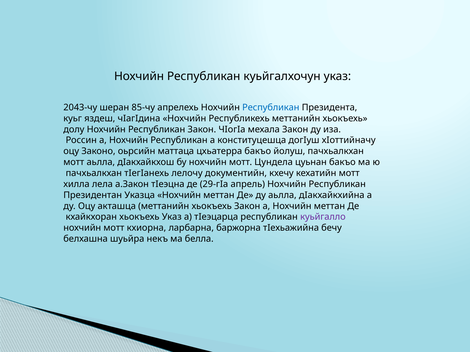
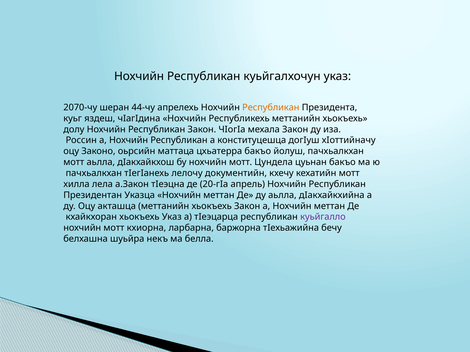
2043-чу: 2043-чу -> 2070-чу
85-чу: 85-чу -> 44-чу
Республикан at (271, 108) colour: blue -> orange
29-гIа: 29-гIа -> 20-гIа
